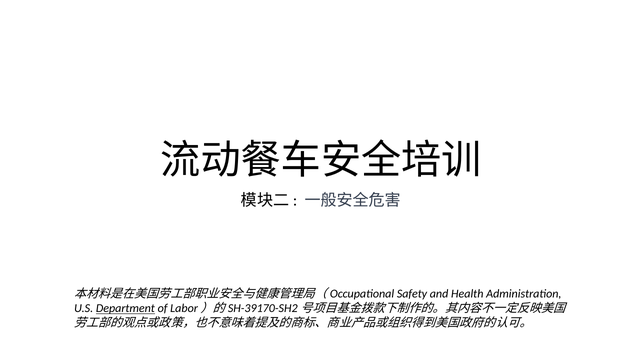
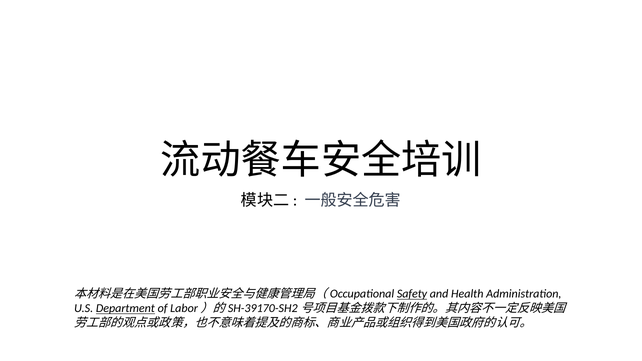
Safety underline: none -> present
